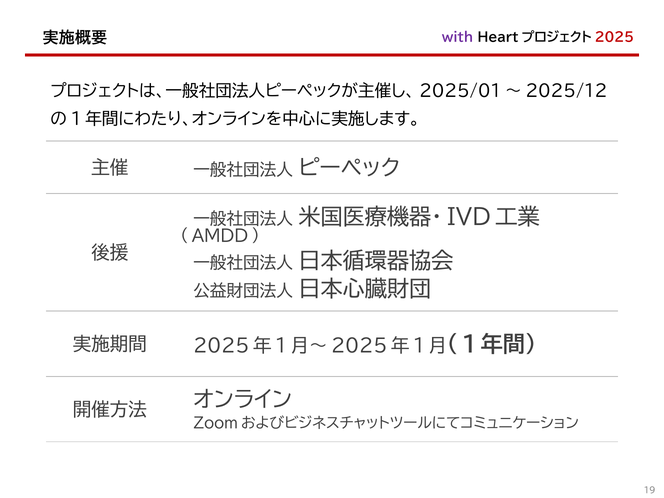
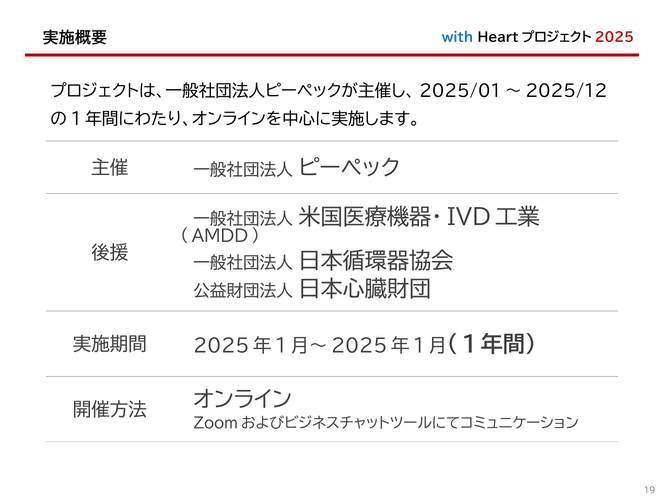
with colour: purple -> blue
